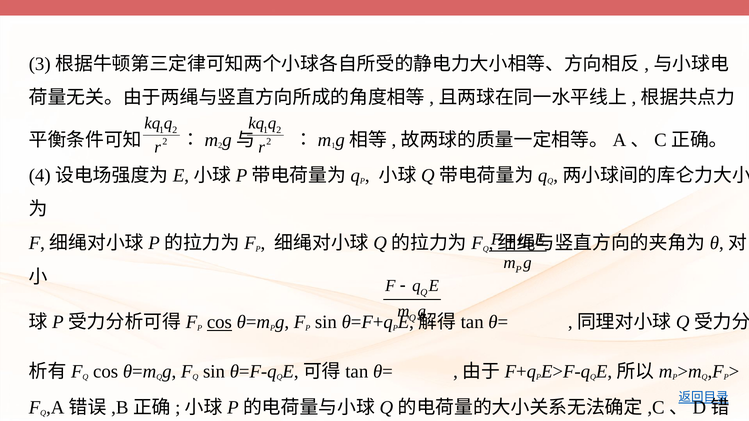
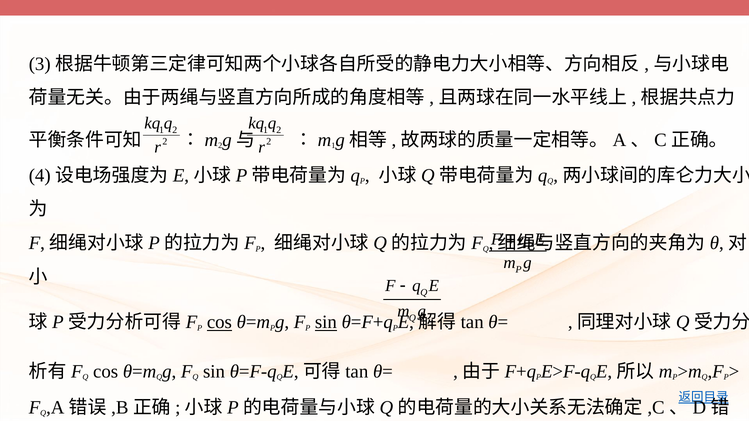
sin at (326, 322) underline: none -> present
